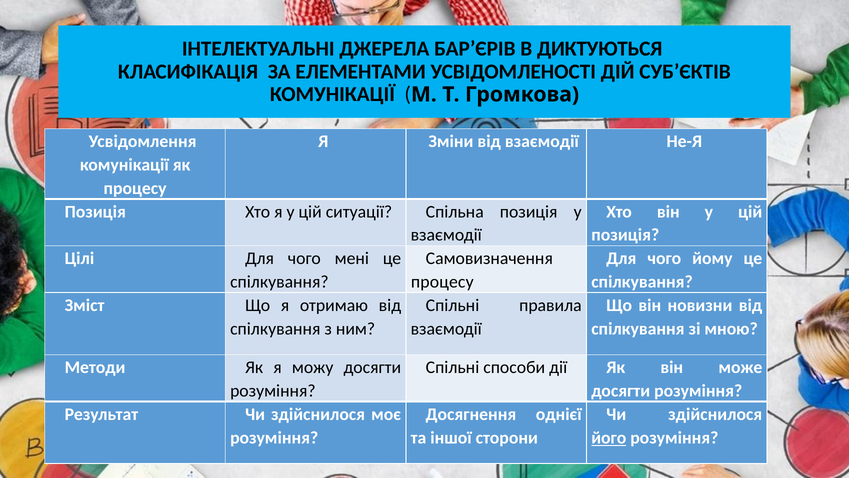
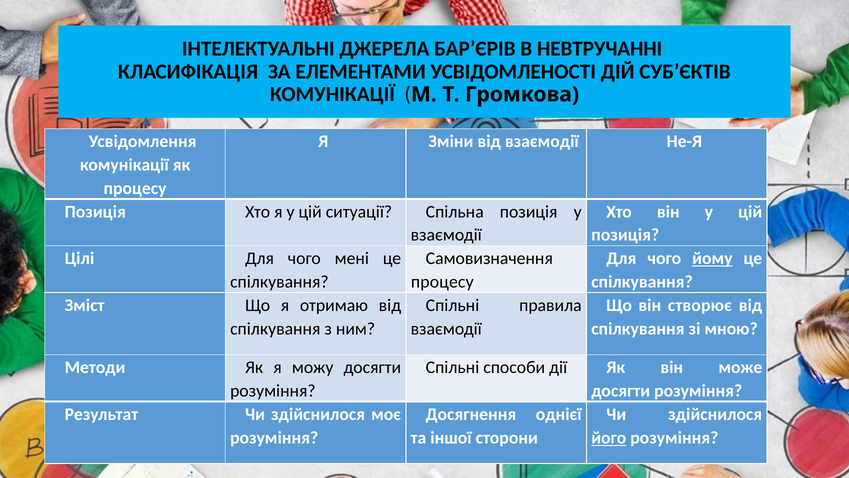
ДИКТУЮТЬСЯ: ДИКТУЮТЬСЯ -> НЕВТРУЧАННІ
йому underline: none -> present
новизни: новизни -> створює
